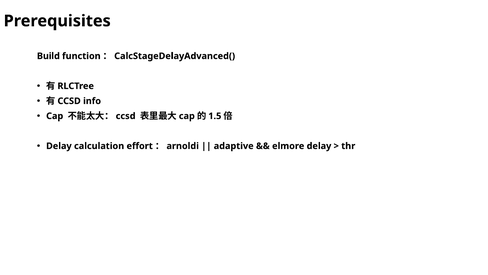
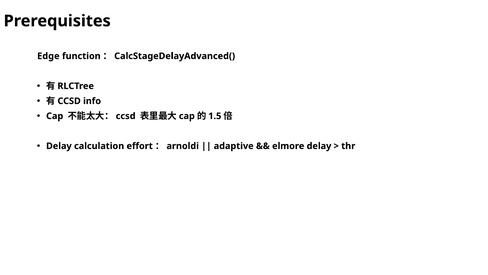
Build: Build -> Edge
